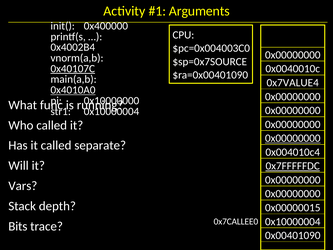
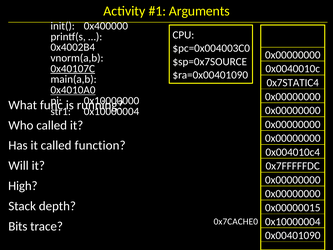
0x7VALUE4: 0x7VALUE4 -> 0x7STATIC4
0x00000000 at (293, 138) underline: present -> none
separate: separate -> function
0x7FFFFFDC underline: present -> none
Vars: Vars -> High
0x7CALLEE0: 0x7CALLEE0 -> 0x7CACHE0
